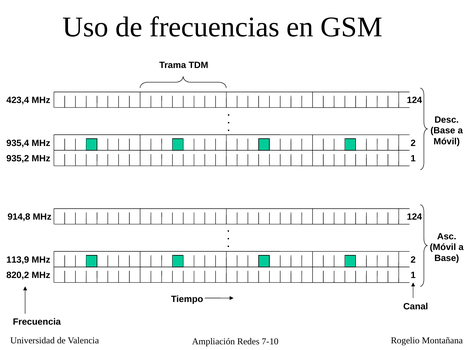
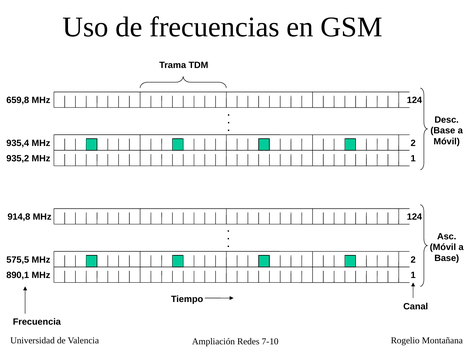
423,4: 423,4 -> 659,8
113,9: 113,9 -> 575,5
820,2: 820,2 -> 890,1
